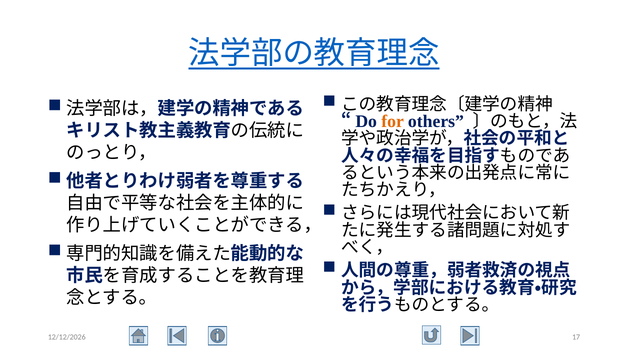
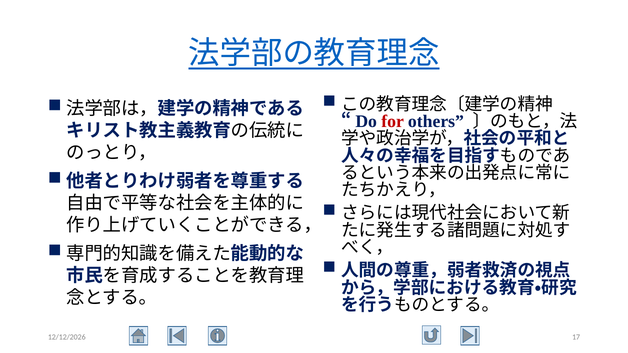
for colour: orange -> red
